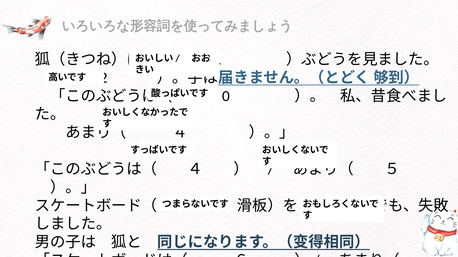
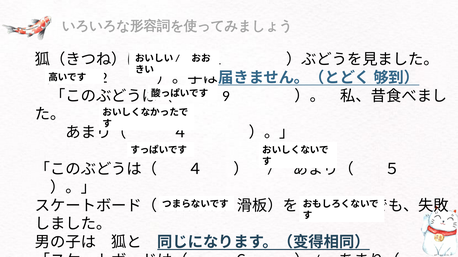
0: 0 -> 9
